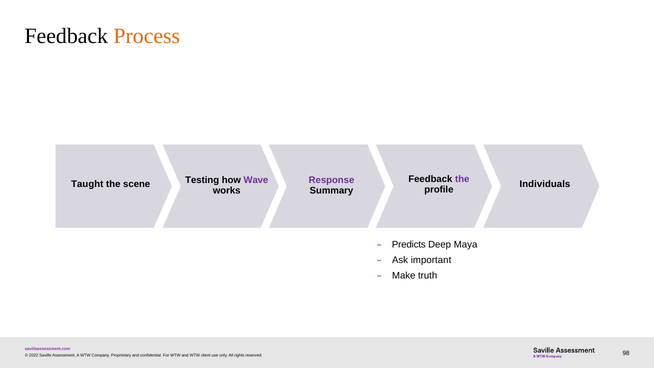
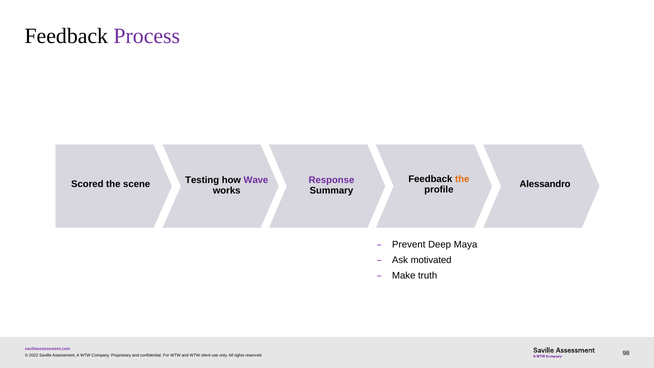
Process colour: orange -> purple
the at (462, 179) colour: purple -> orange
Taught: Taught -> Scored
Individuals: Individuals -> Alessandro
Predicts: Predicts -> Prevent
important: important -> motivated
